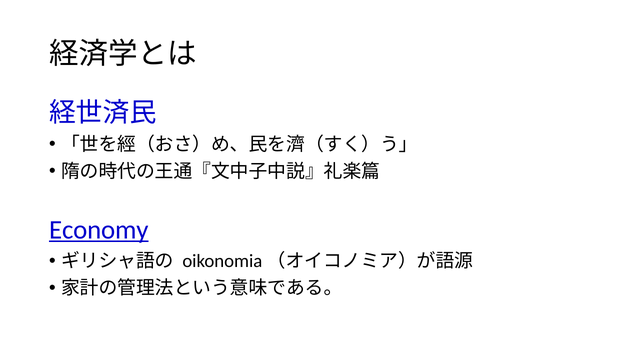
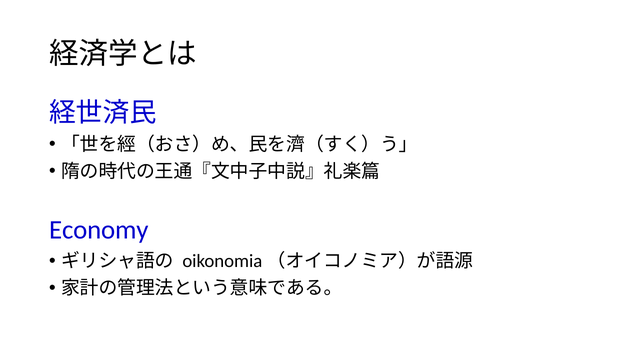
Economy underline: present -> none
